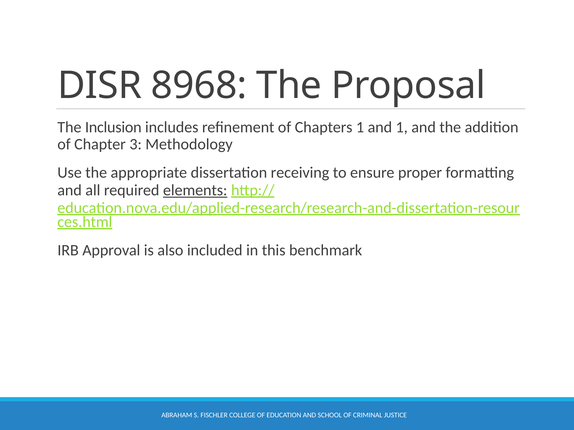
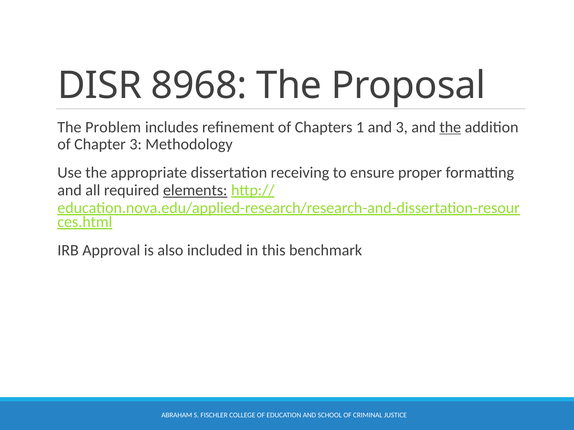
Inclusion: Inclusion -> Problem
and 1: 1 -> 3
the at (450, 127) underline: none -> present
